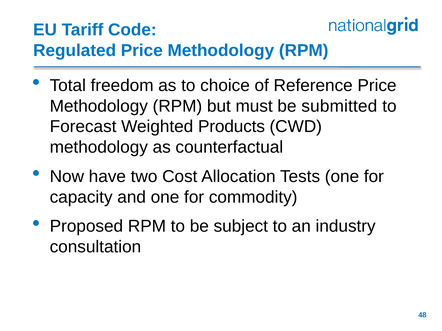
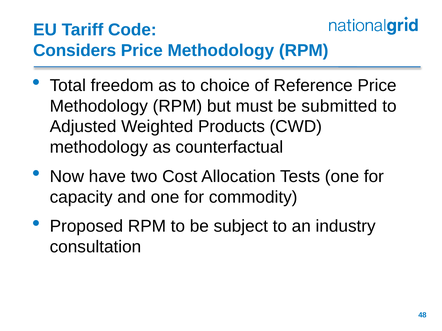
Regulated: Regulated -> Considers
Forecast: Forecast -> Adjusted
